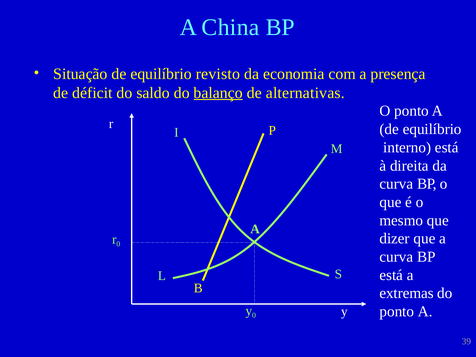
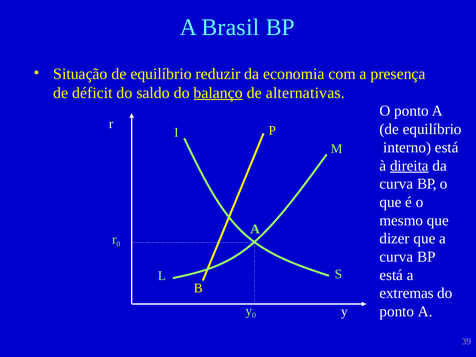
China: China -> Brasil
revisto: revisto -> reduzir
direita underline: none -> present
